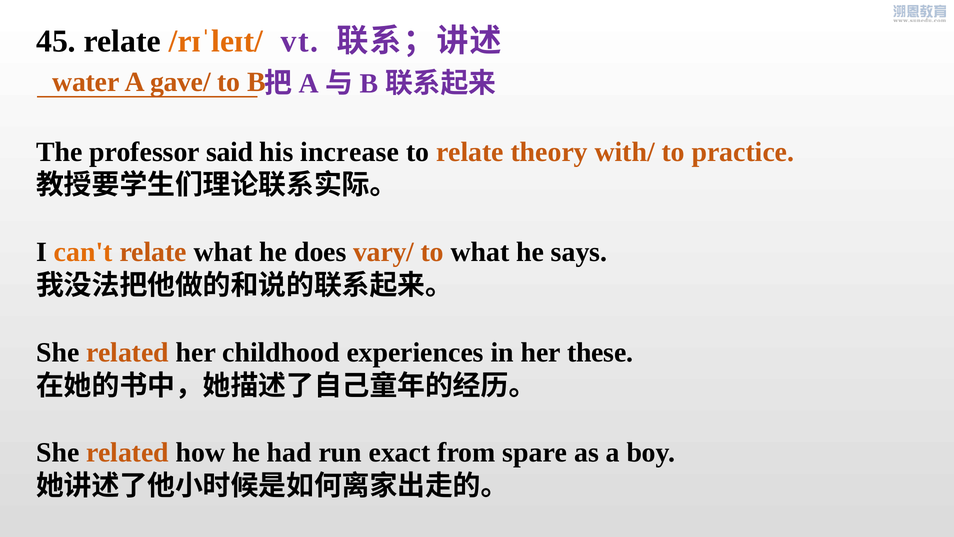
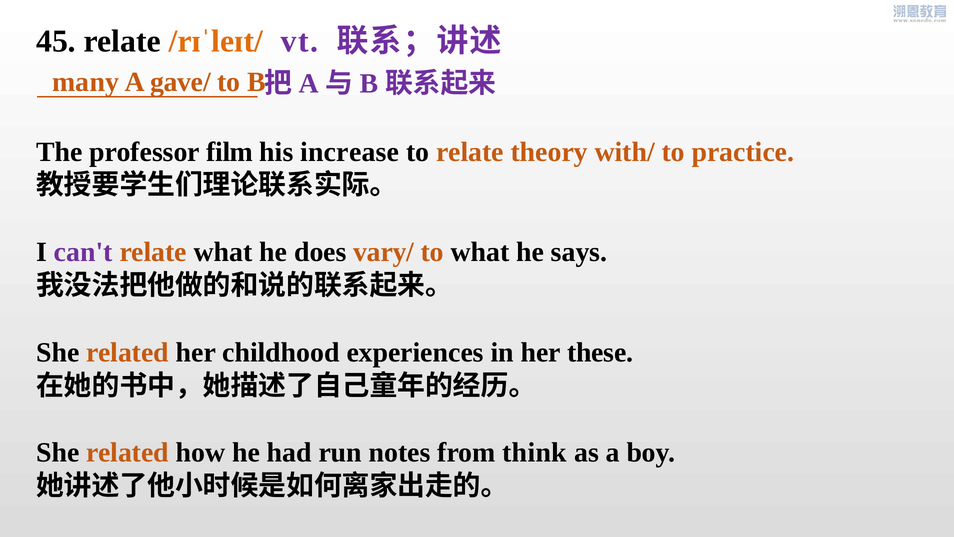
water: water -> many
said: said -> film
can't colour: orange -> purple
exact: exact -> notes
spare: spare -> think
